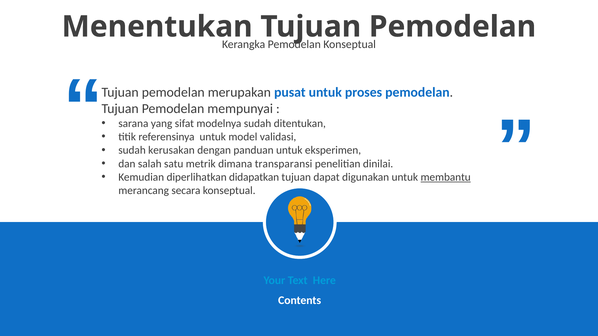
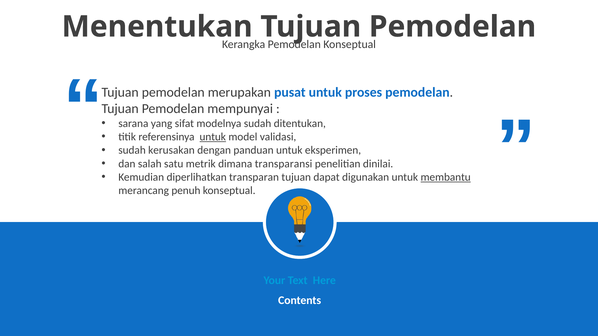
untuk at (213, 137) underline: none -> present
didapatkan: didapatkan -> transparan
secara: secara -> penuh
